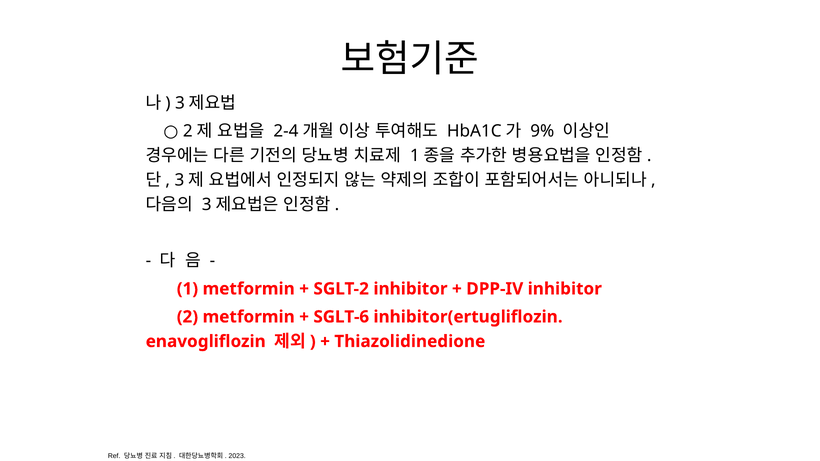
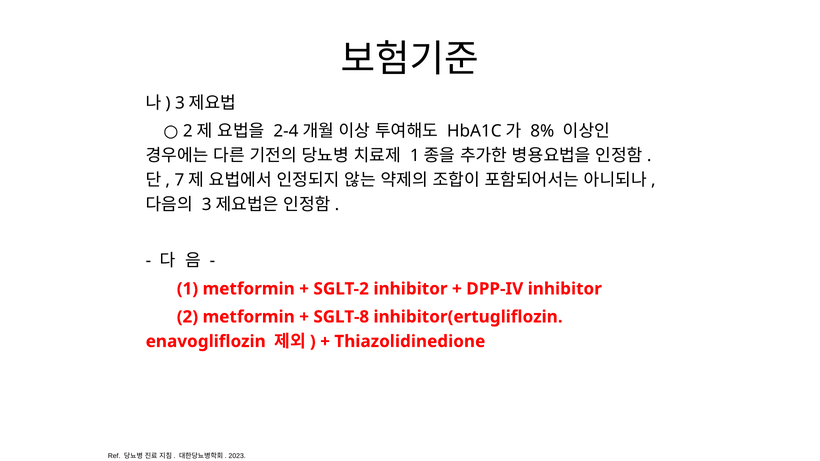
9%: 9% -> 8%
3 at (179, 180): 3 -> 7
SGLT-6: SGLT-6 -> SGLT-8
